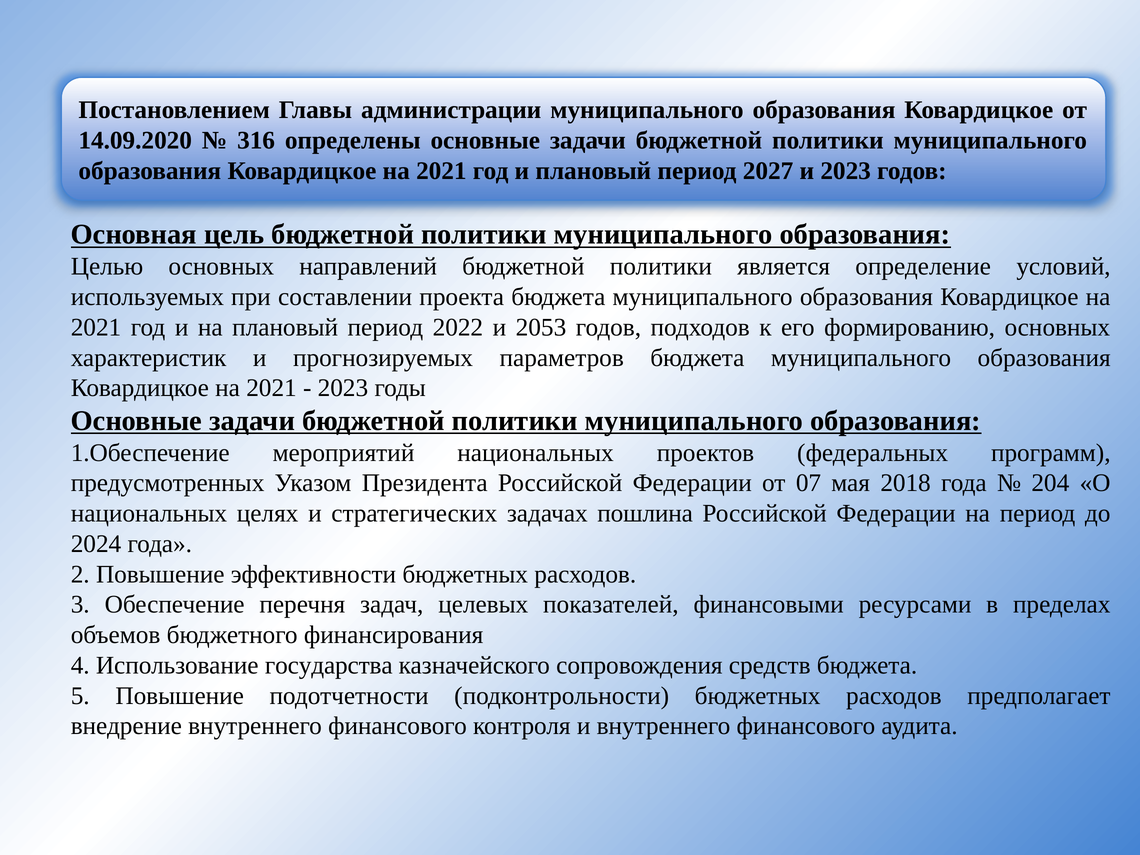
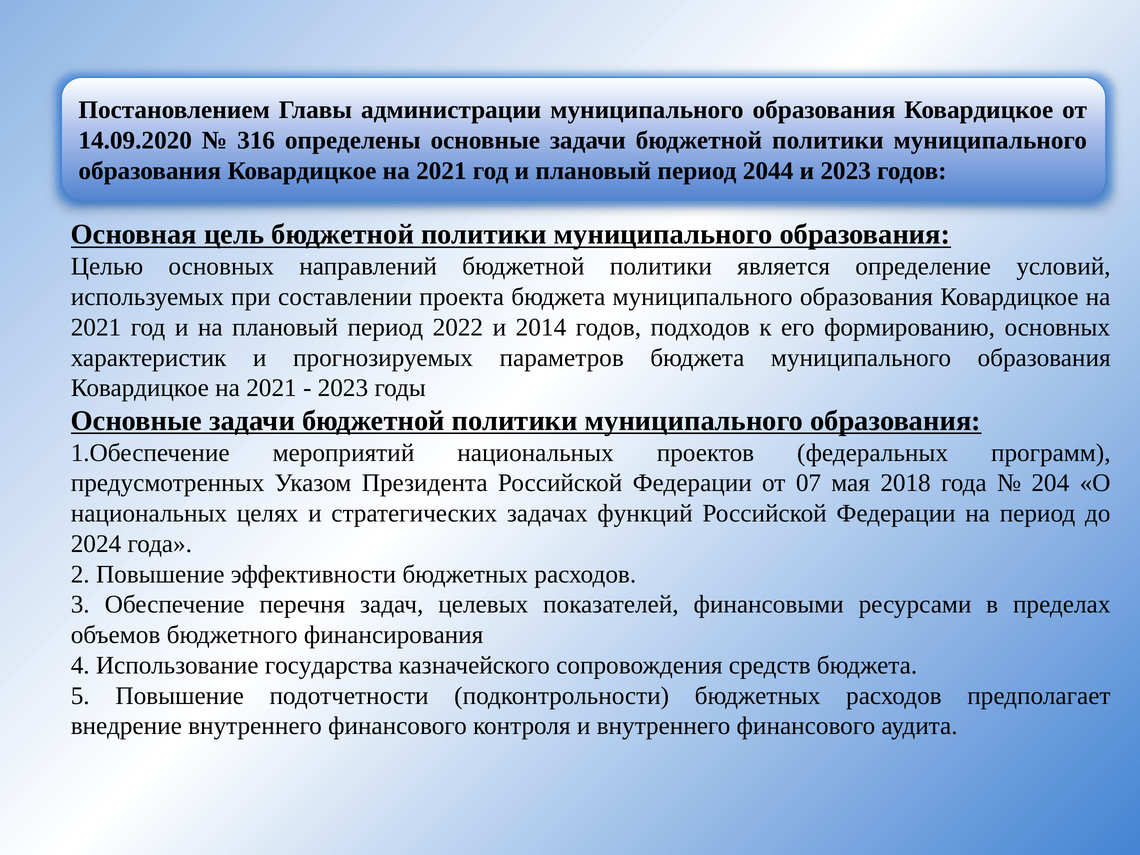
2027: 2027 -> 2044
2053: 2053 -> 2014
пошлина: пошлина -> функций
